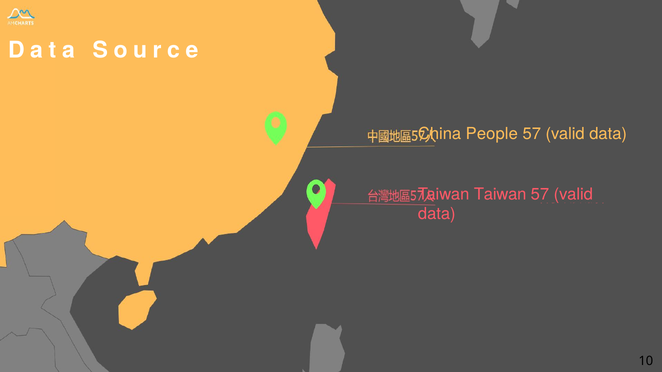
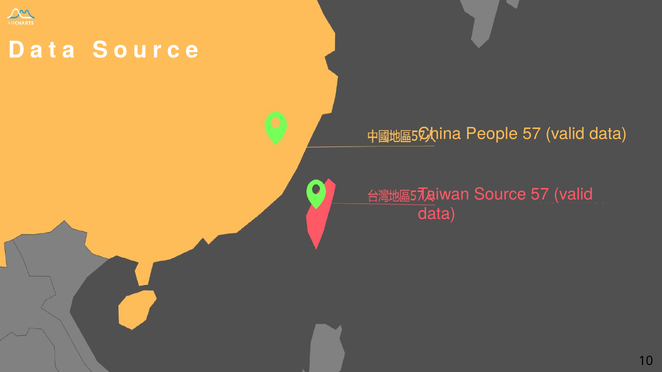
Taiwan Taiwan: Taiwan -> Source
